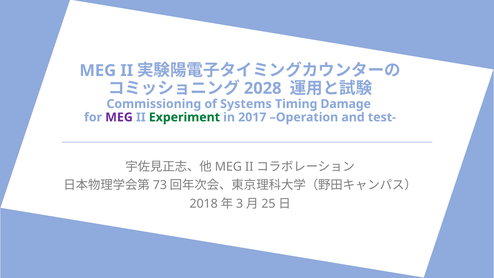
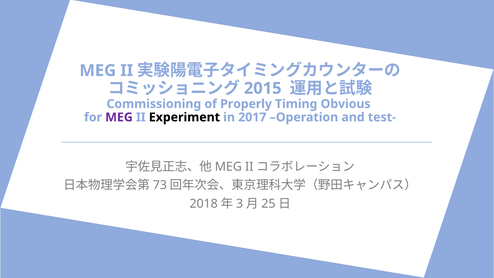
2028: 2028 -> 2015
Systems: Systems -> Properly
Damage: Damage -> Obvious
Experiment colour: green -> black
